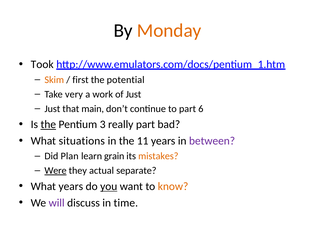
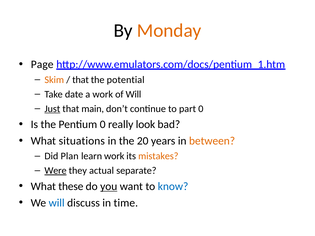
Took: Took -> Page
first at (81, 80): first -> that
very: very -> date
of Just: Just -> Will
Just at (52, 109) underline: none -> present
part 6: 6 -> 0
the at (48, 125) underline: present -> none
Pentium 3: 3 -> 0
really part: part -> look
11: 11 -> 20
between colour: purple -> orange
learn grain: grain -> work
What years: years -> these
know colour: orange -> blue
will at (57, 203) colour: purple -> blue
